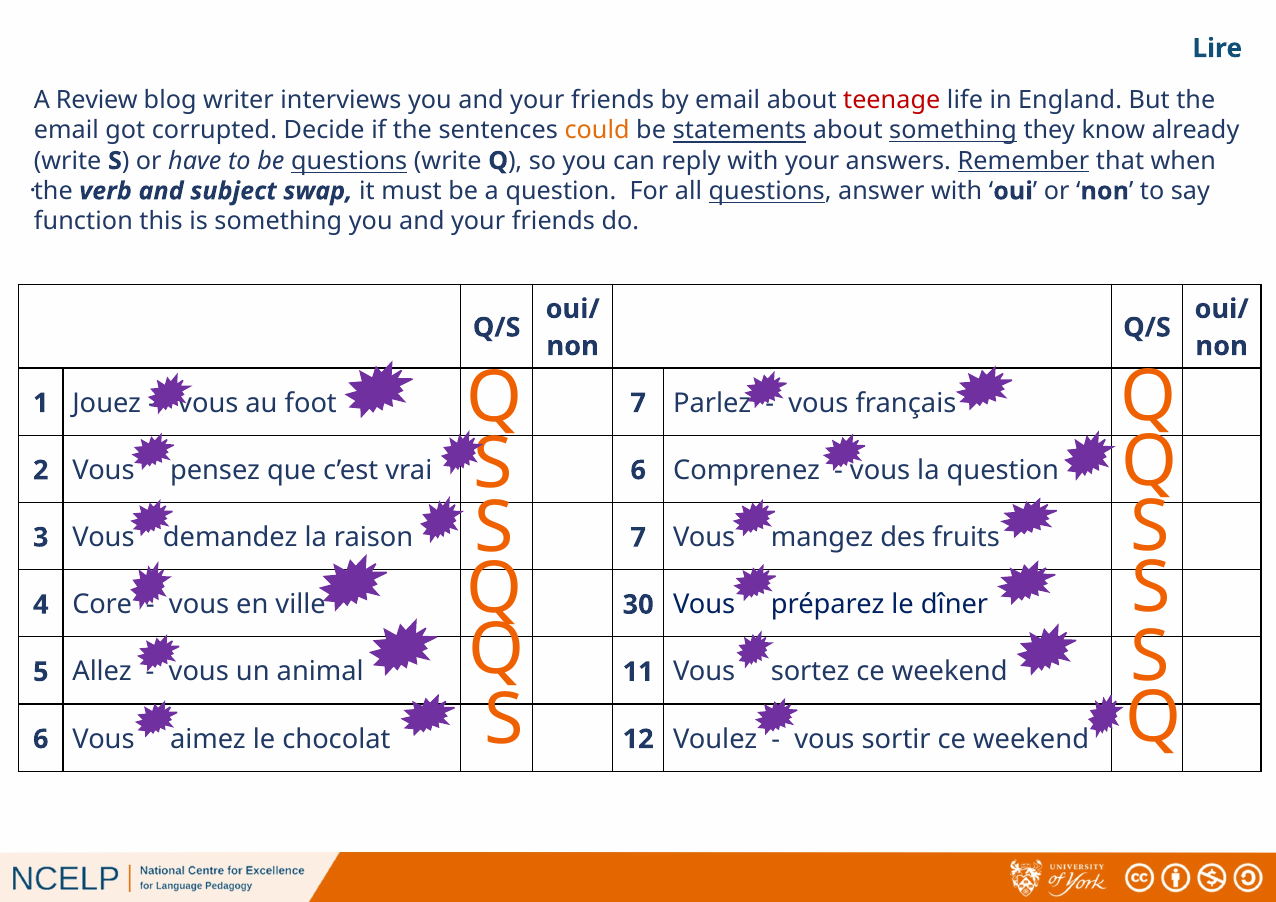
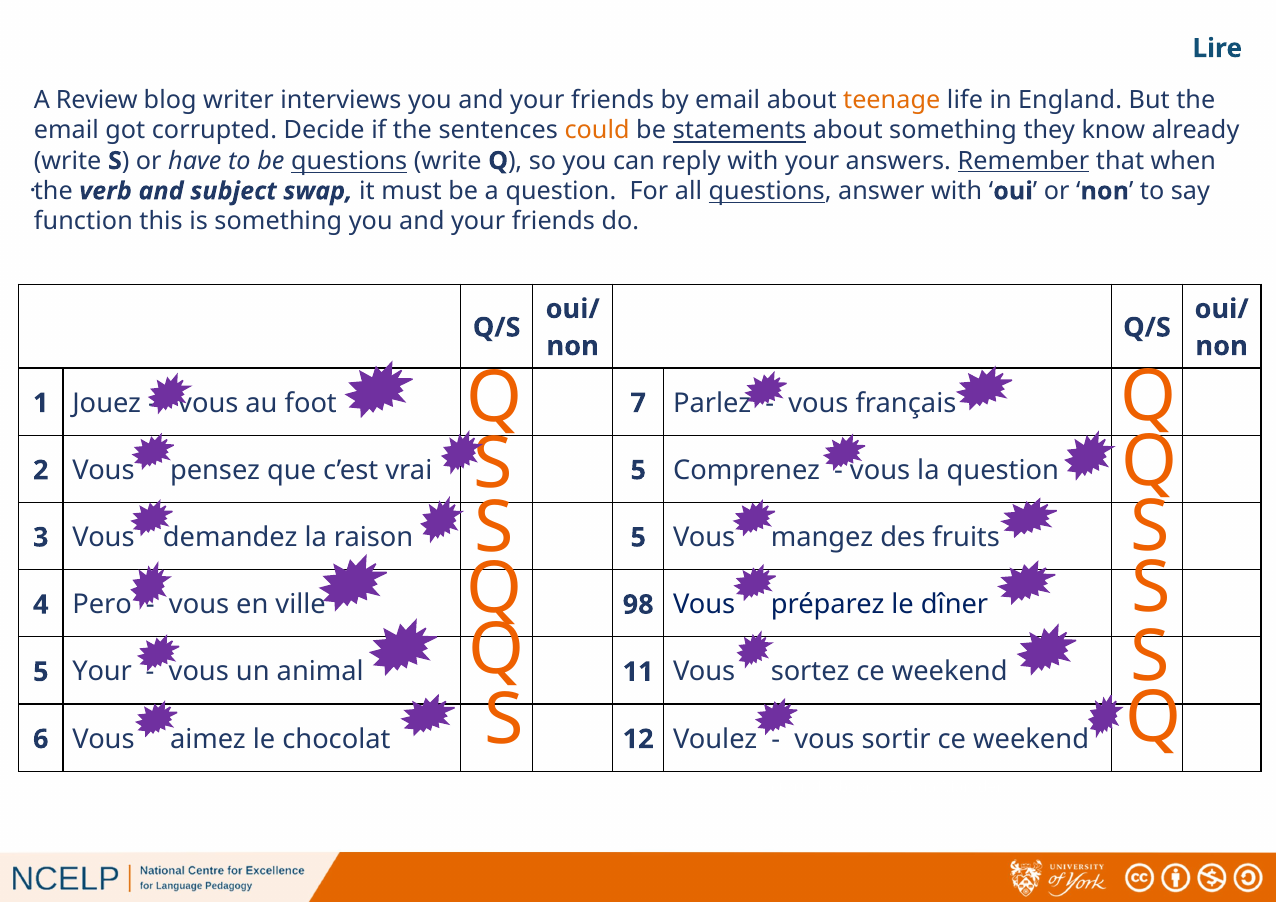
teenage colour: red -> orange
something at (953, 131) underline: present -> none
vrai 6: 6 -> 5
raison 7: 7 -> 5
Core: Core -> Pero
30: 30 -> 98
5 Allez: Allez -> Your
